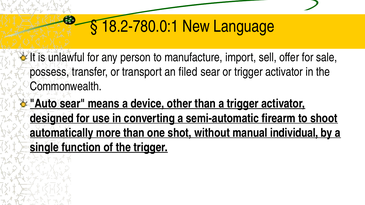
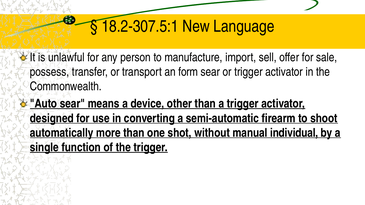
18.2-780.0:1: 18.2-780.0:1 -> 18.2-307.5:1
filed: filed -> form
